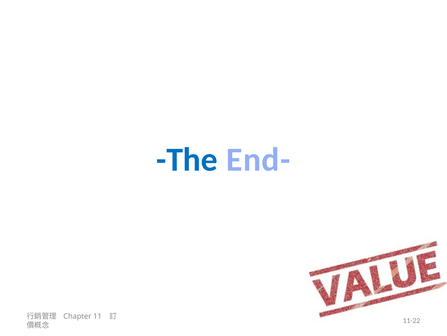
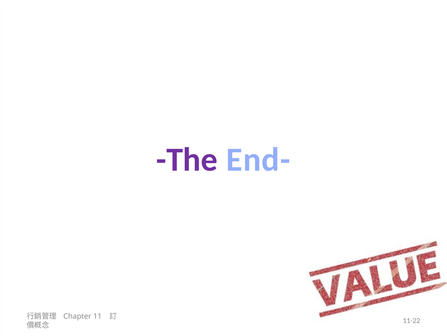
The colour: blue -> purple
